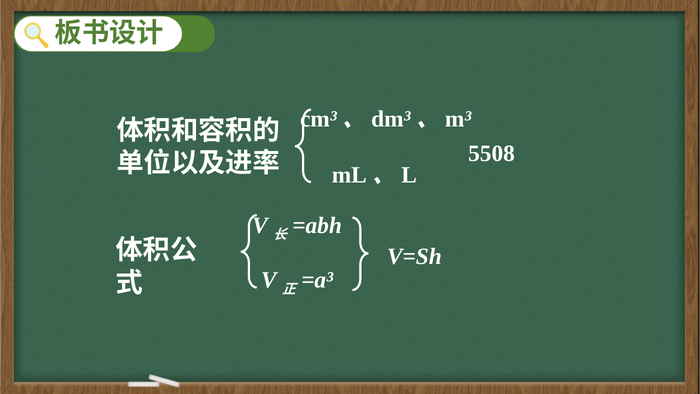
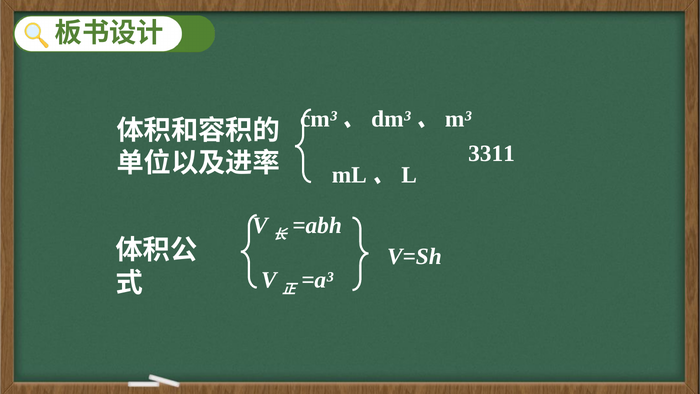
5508: 5508 -> 3311
